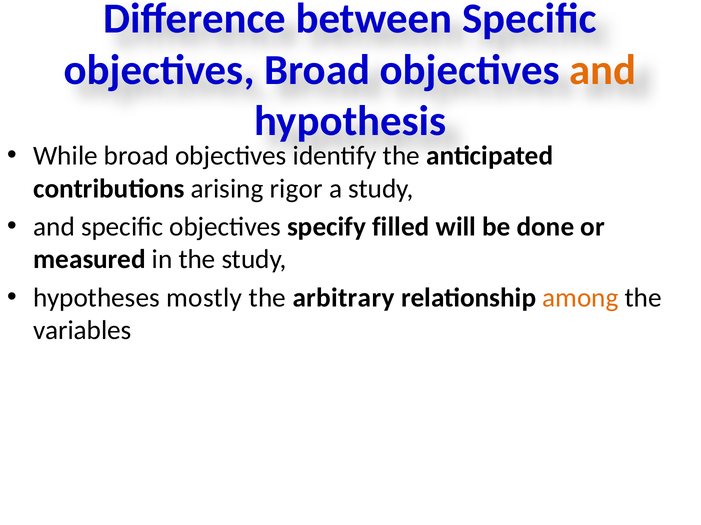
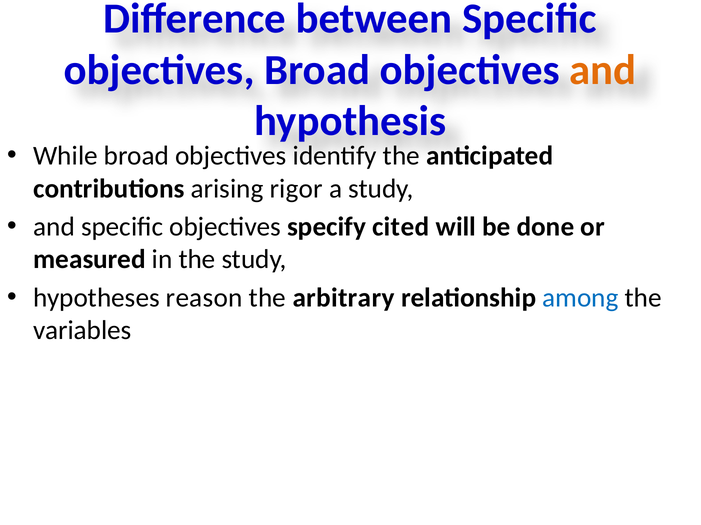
filled: filled -> cited
mostly: mostly -> reason
among colour: orange -> blue
